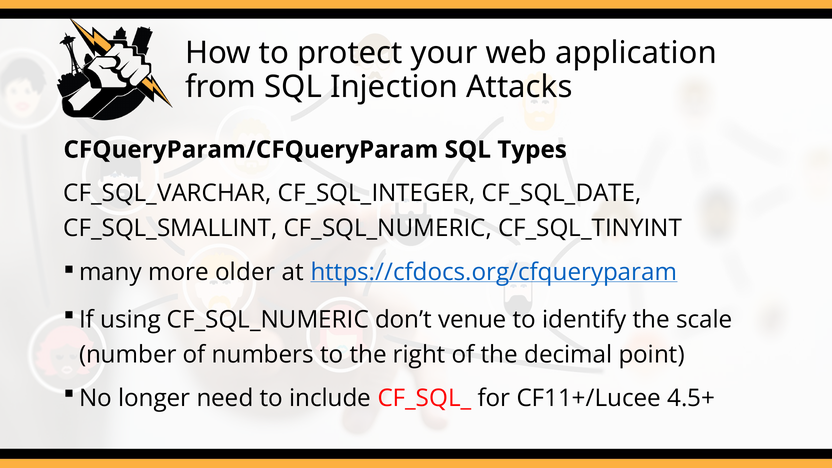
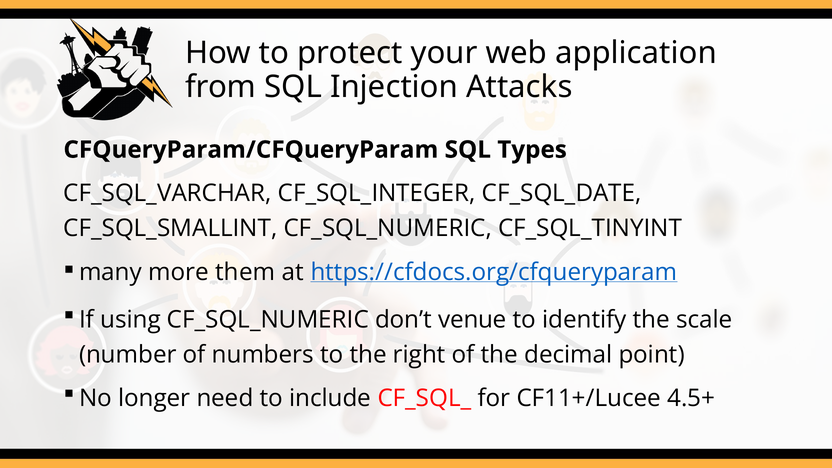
older: older -> them
